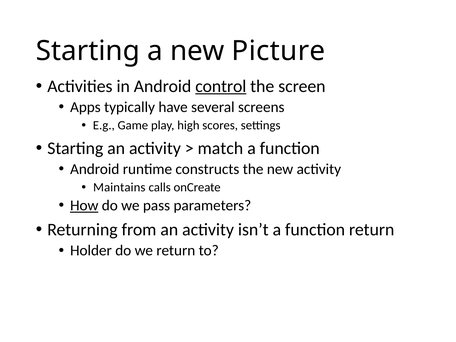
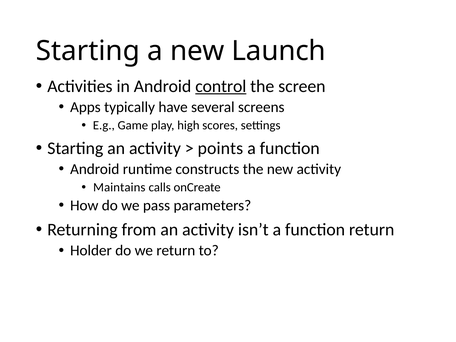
Picture: Picture -> Launch
match: match -> points
How underline: present -> none
